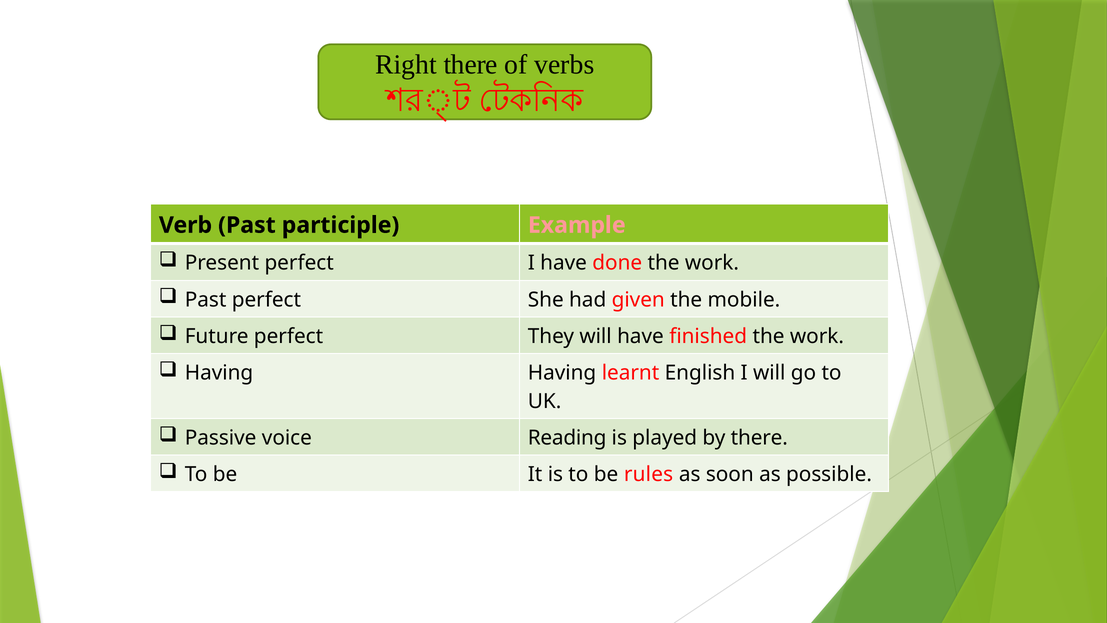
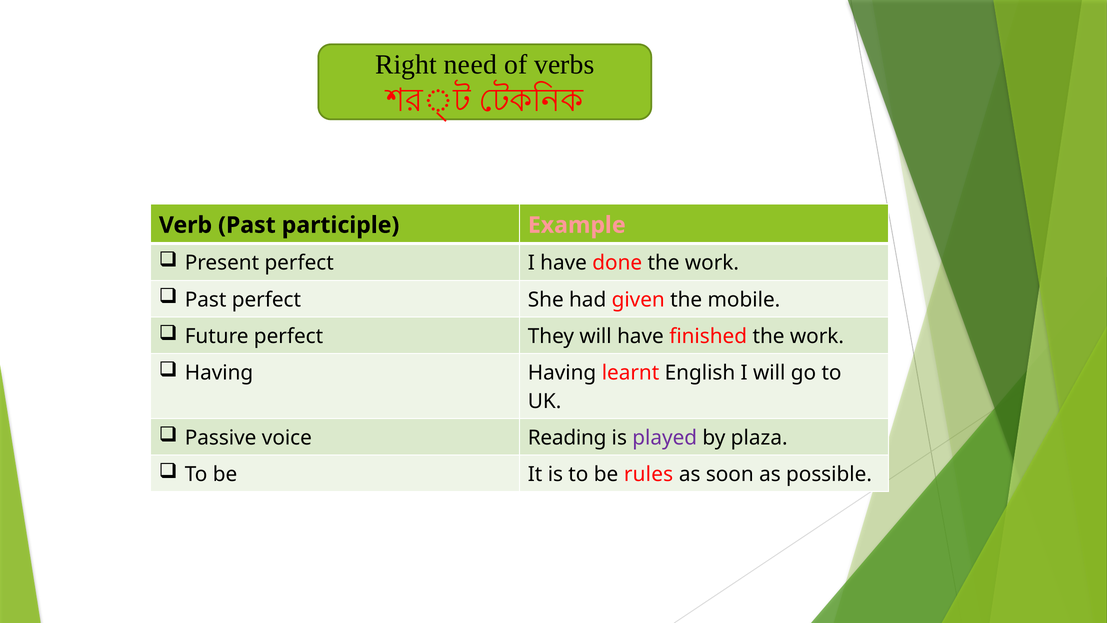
Right there: there -> need
played colour: black -> purple
by there: there -> plaza
